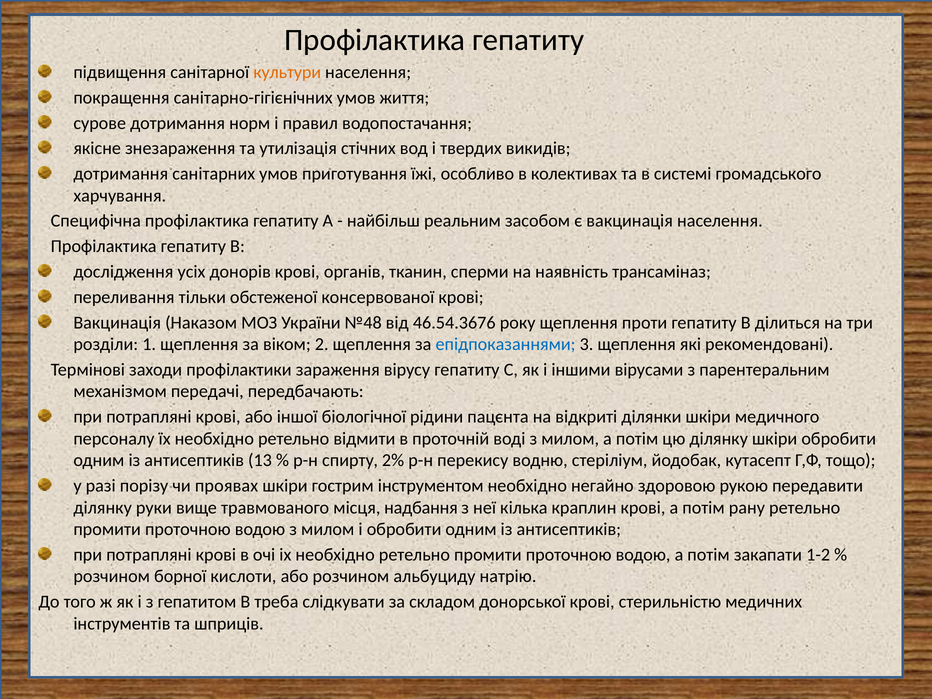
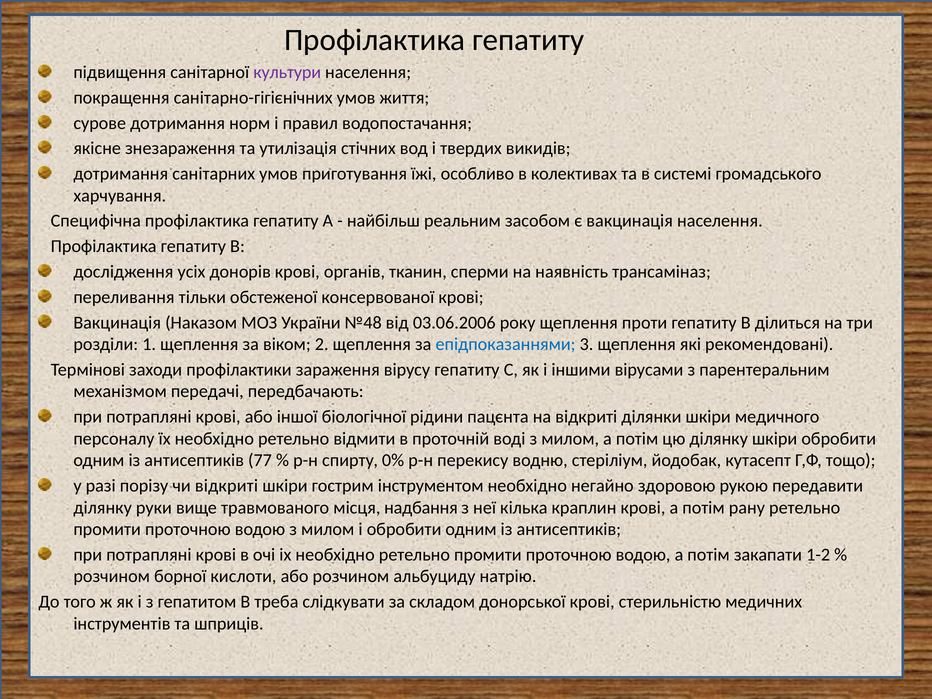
культури colour: orange -> purple
46.54.3676: 46.54.3676 -> 03.06.2006
13: 13 -> 77
2%: 2% -> 0%
чи проявах: проявах -> відкриті
